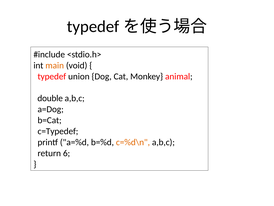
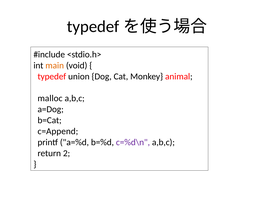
double: double -> malloc
c=Typedef: c=Typedef -> c=Append
c=%d\n colour: orange -> purple
6: 6 -> 2
